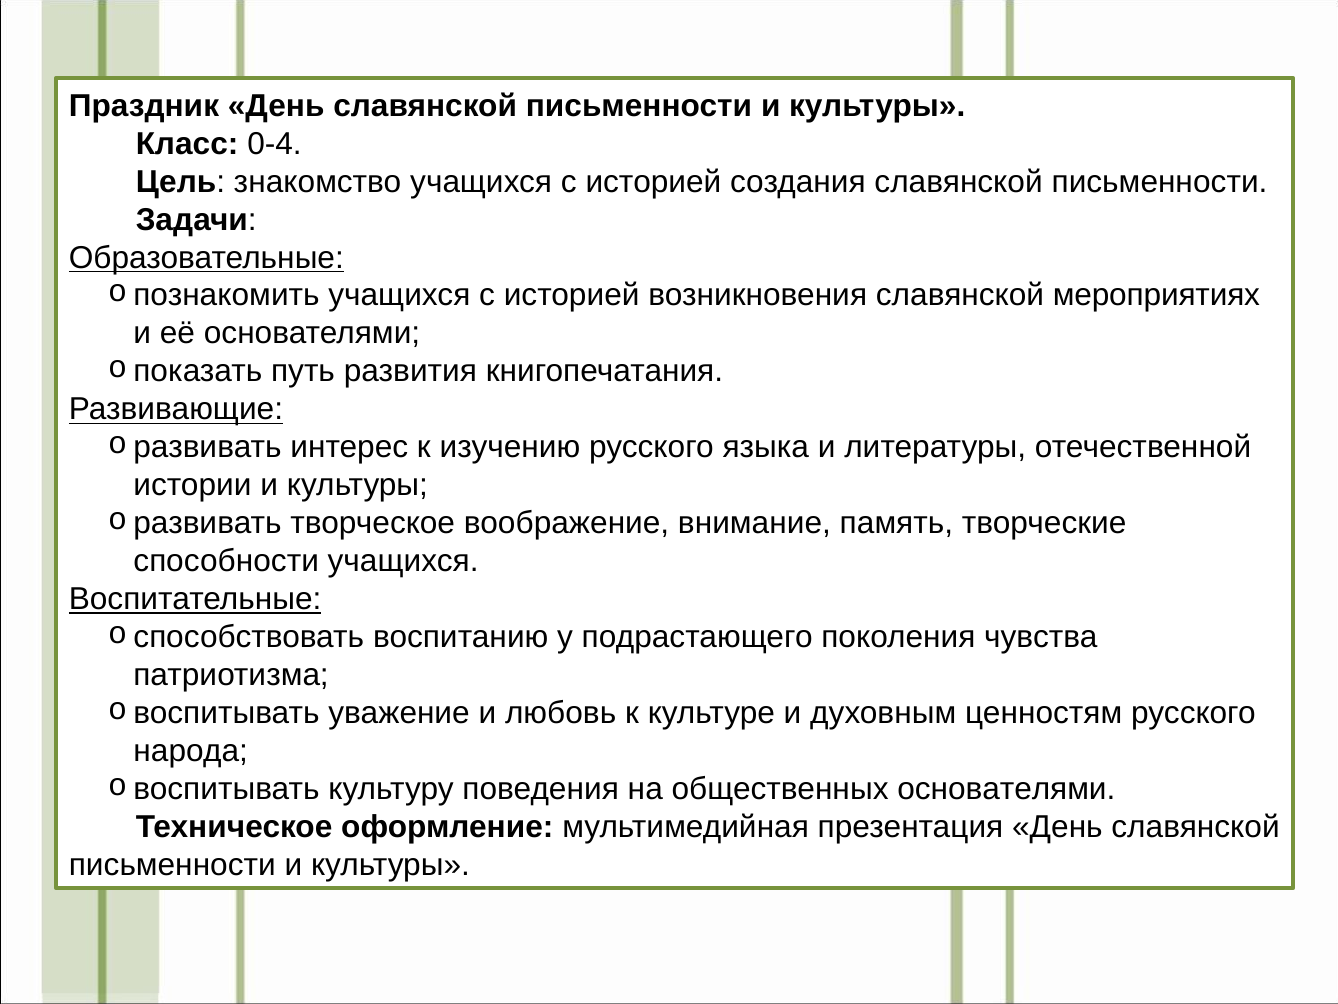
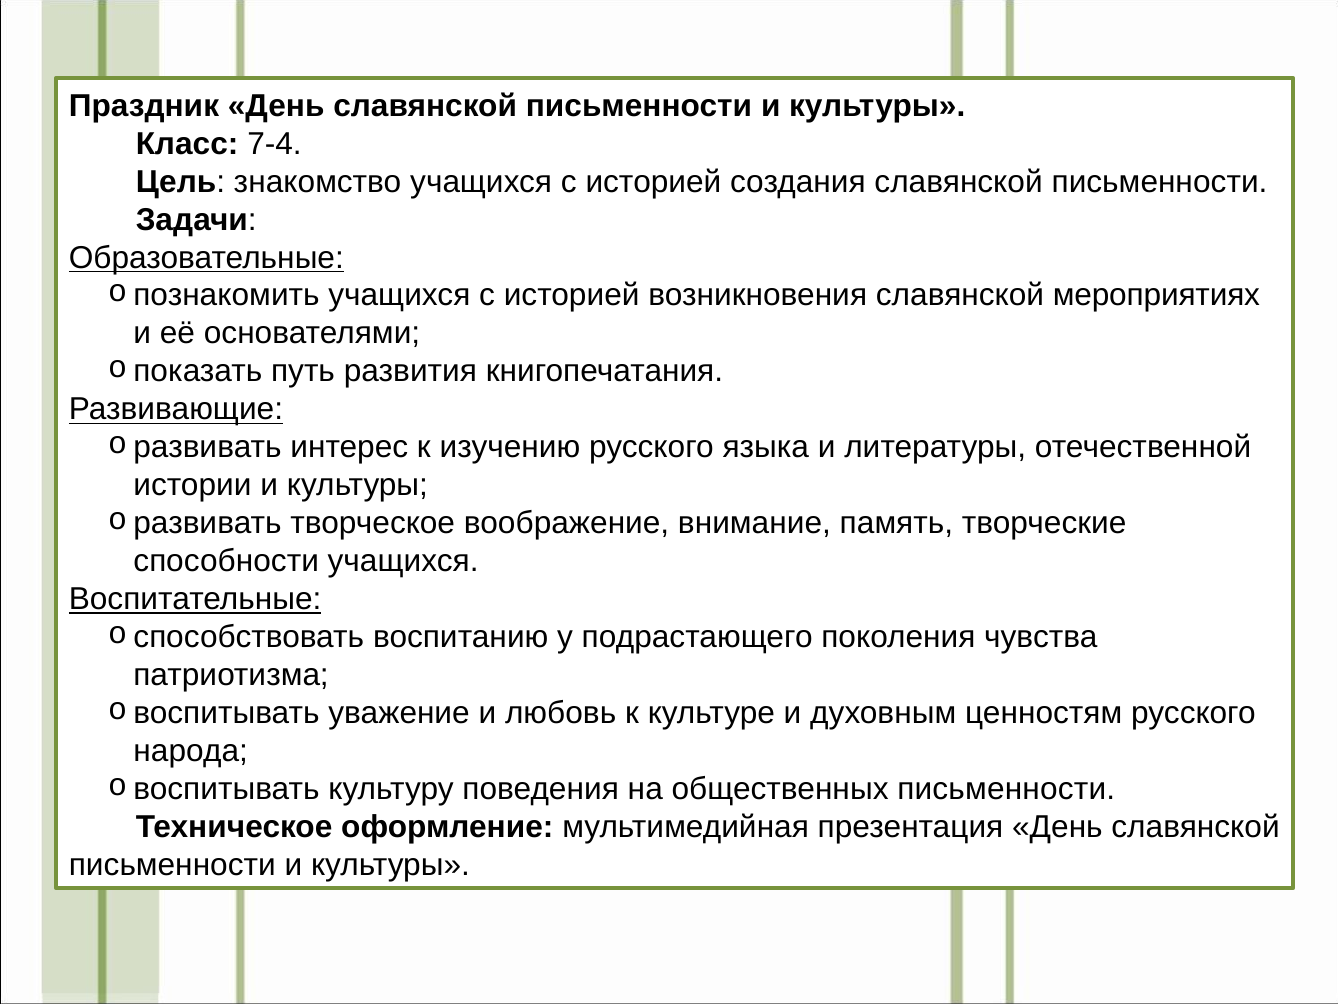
0-4: 0-4 -> 7-4
общественных основателями: основателями -> письменности
